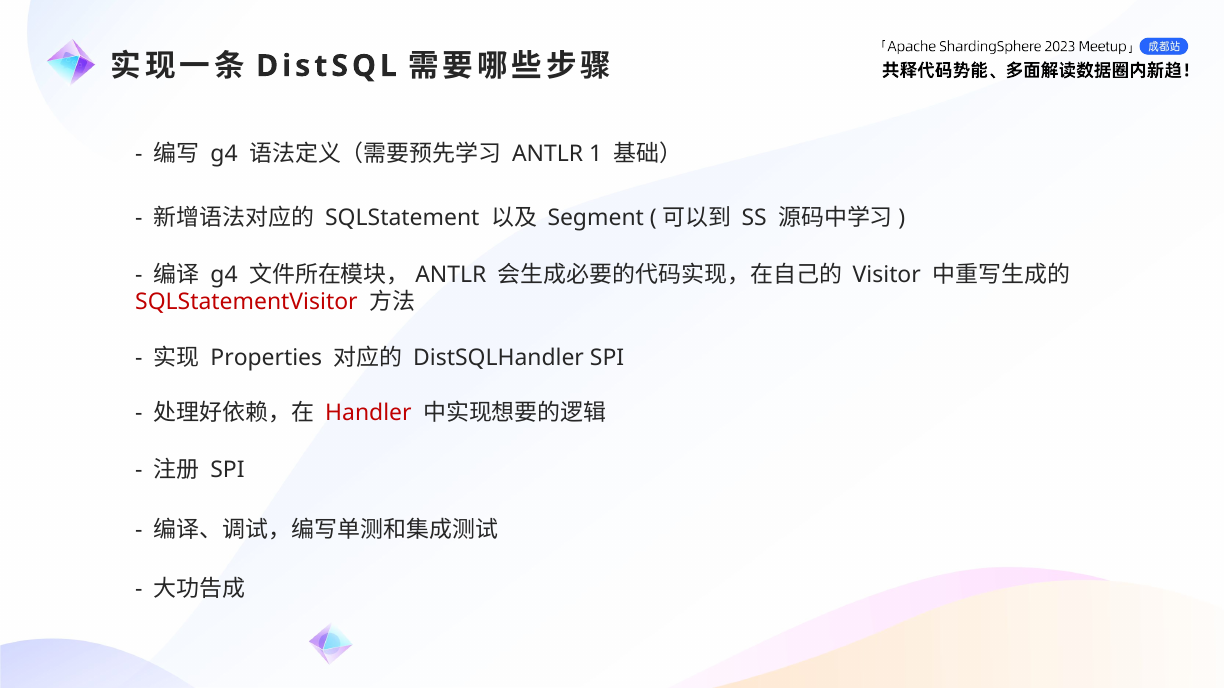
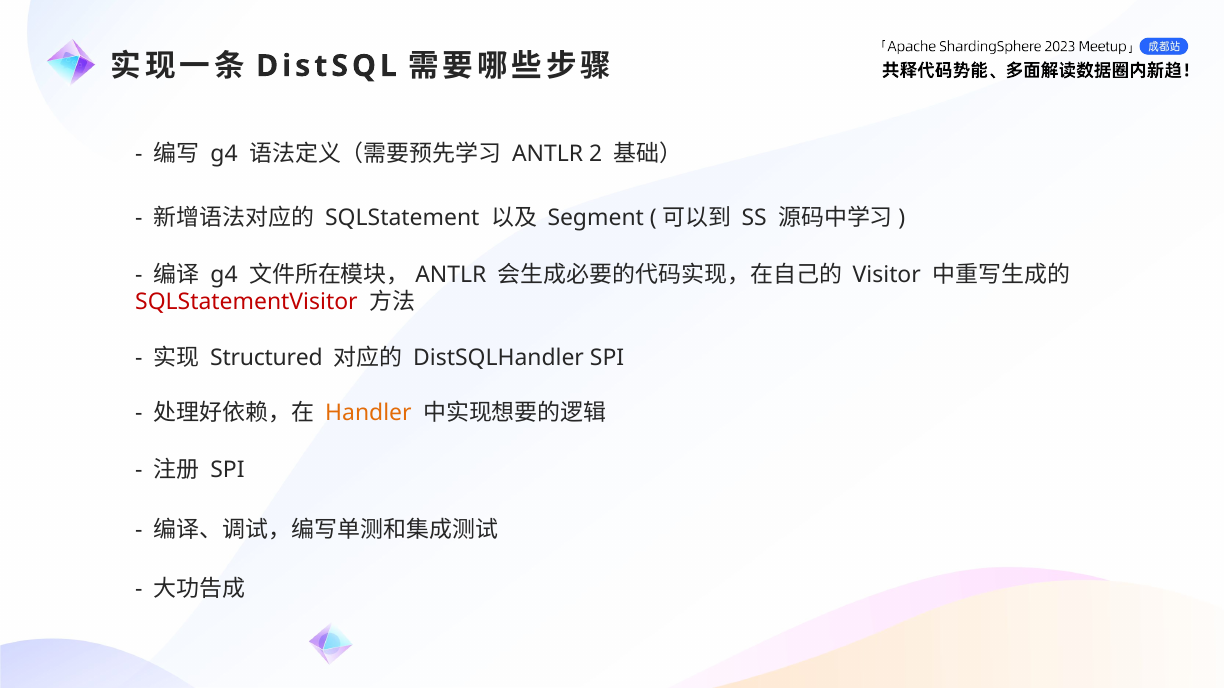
1: 1 -> 2
Properties: Properties -> Structured
Handler colour: red -> orange
